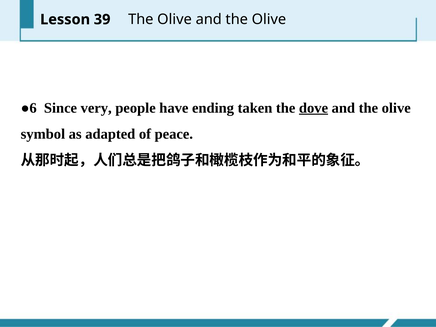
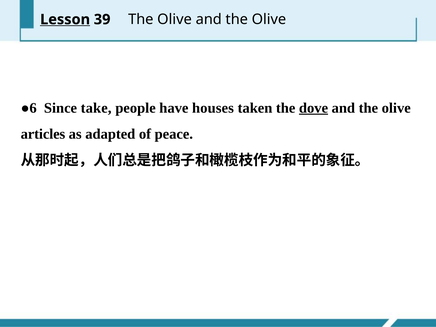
Lesson underline: none -> present
very: very -> take
ending: ending -> houses
symbol: symbol -> articles
